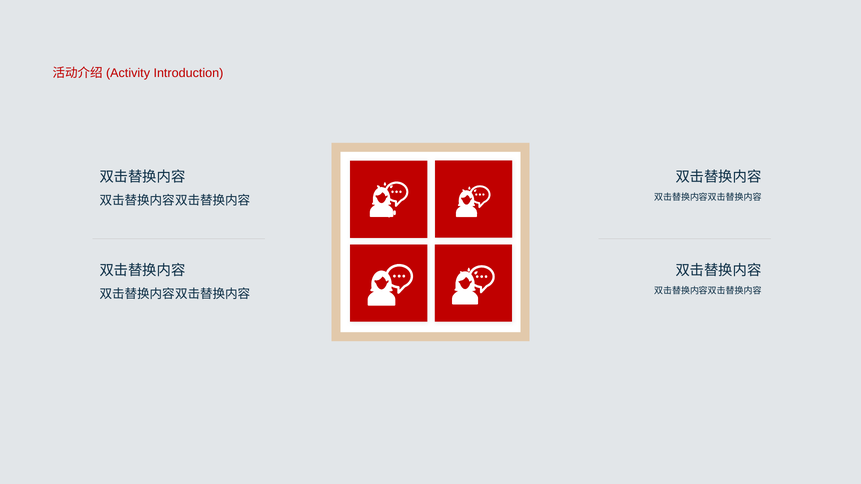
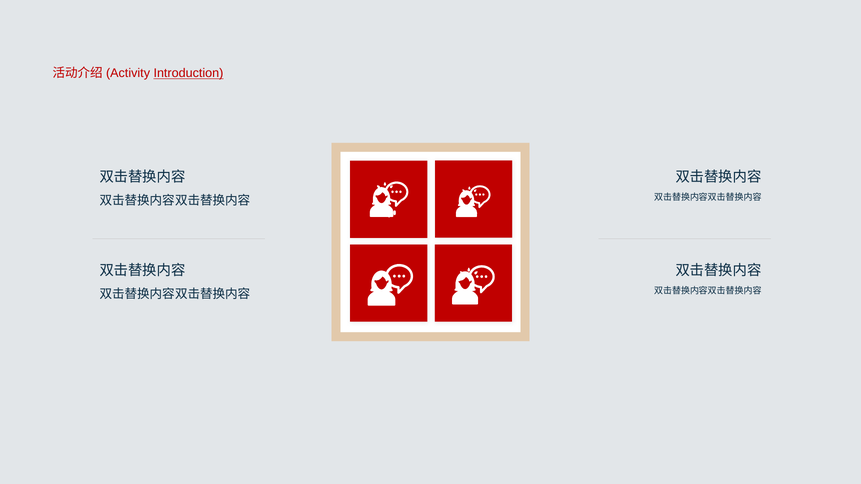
Introduction underline: none -> present
